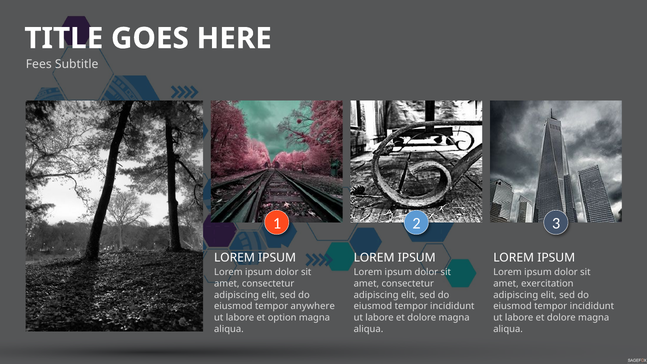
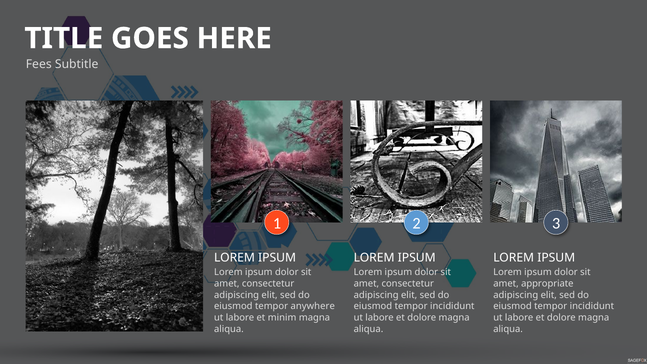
exercitation: exercitation -> appropriate
option: option -> minim
